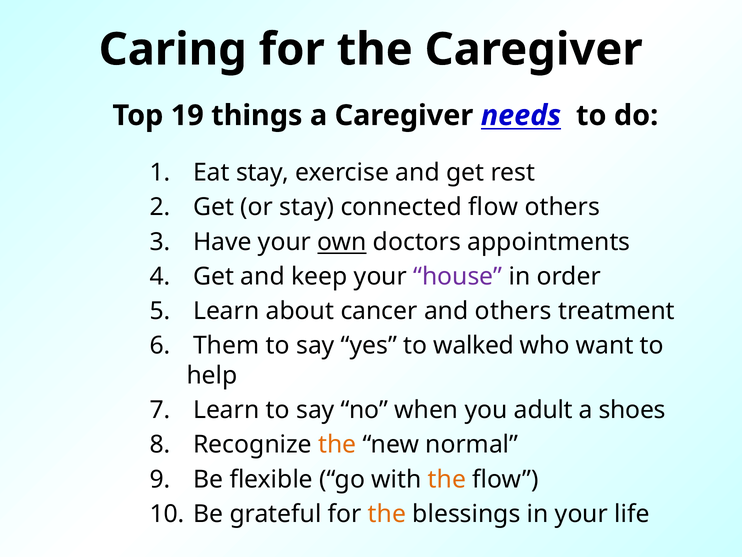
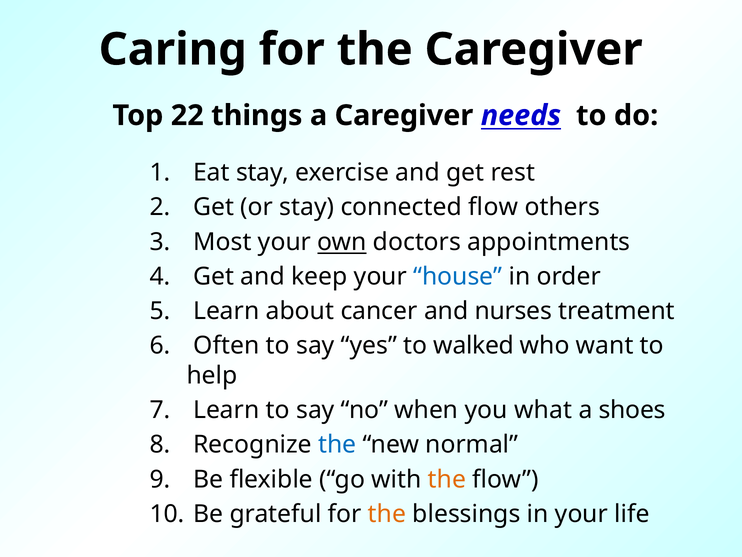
19: 19 -> 22
Have: Have -> Most
house colour: purple -> blue
and others: others -> nurses
Them: Them -> Often
adult: adult -> what
the at (337, 444) colour: orange -> blue
